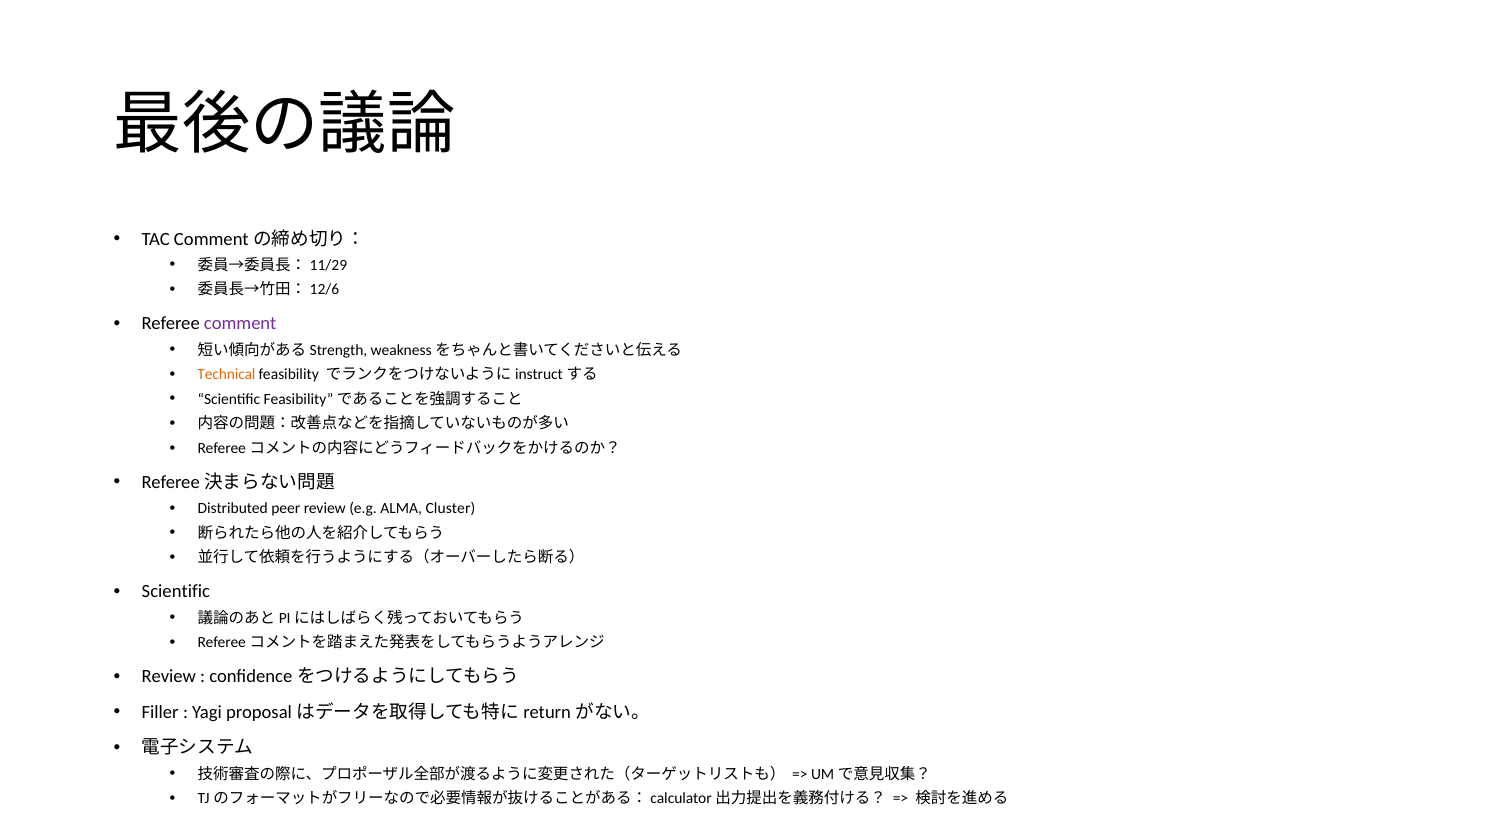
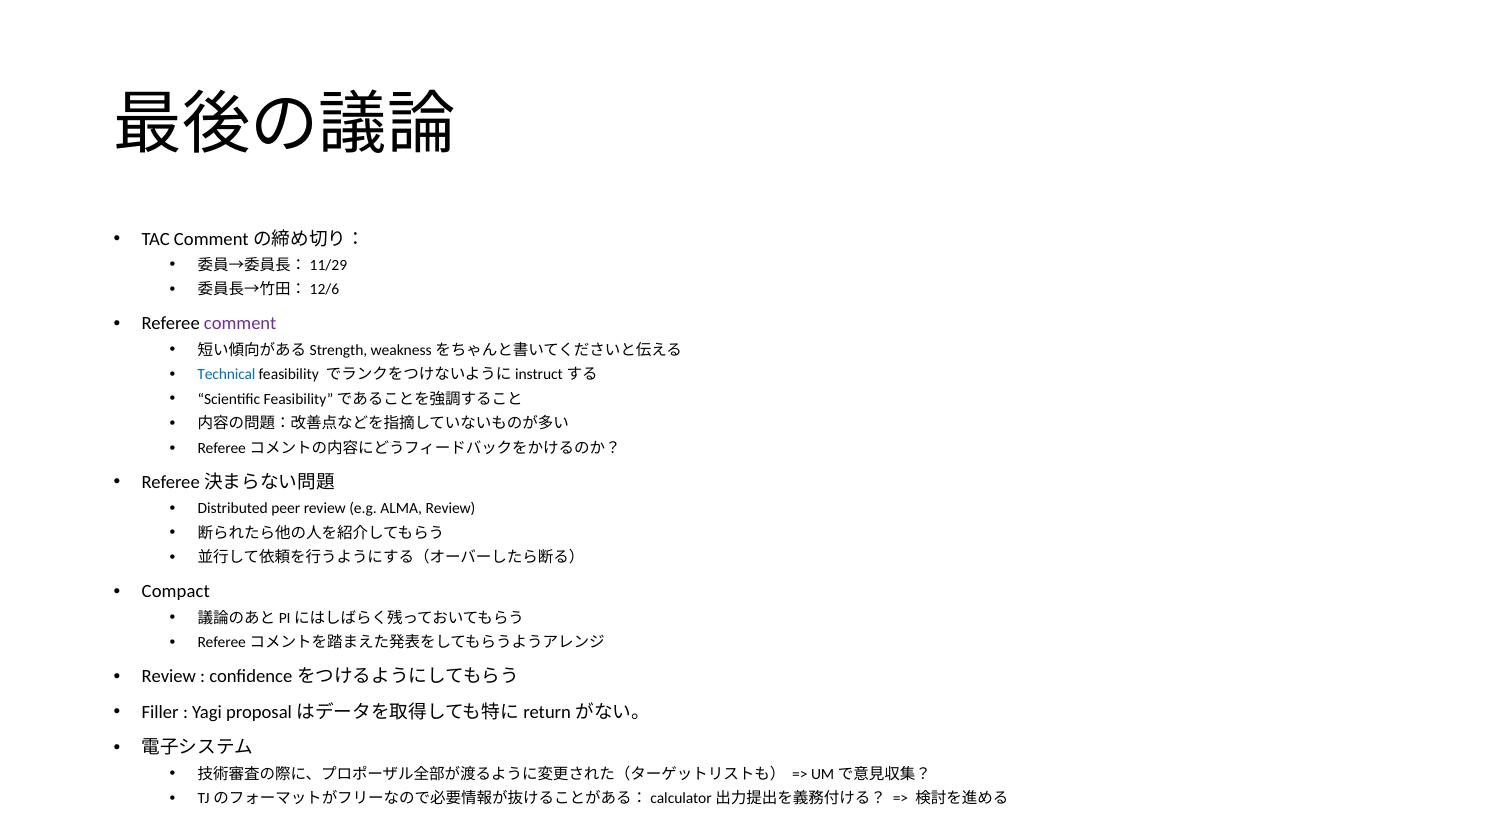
Technical colour: orange -> blue
ALMA Cluster: Cluster -> Review
Scientific at (176, 592): Scientific -> Compact
